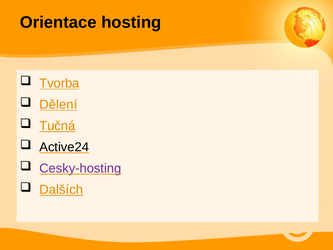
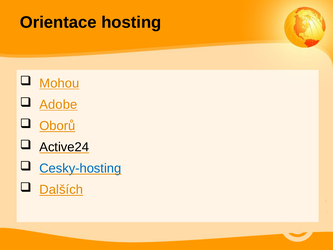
Tvorba: Tvorba -> Mohou
Dělení: Dělení -> Adobe
Tučná: Tučná -> Oborů
Cesky-hosting colour: purple -> blue
